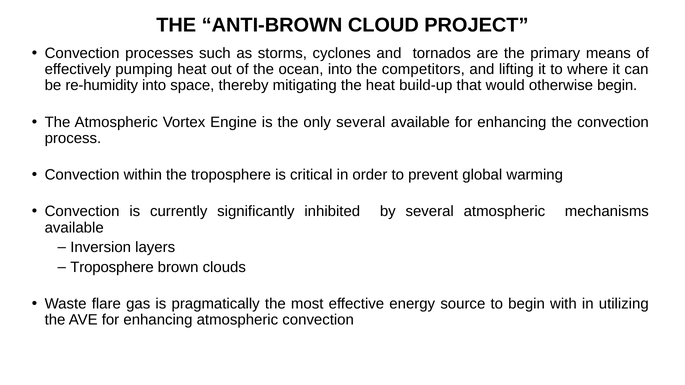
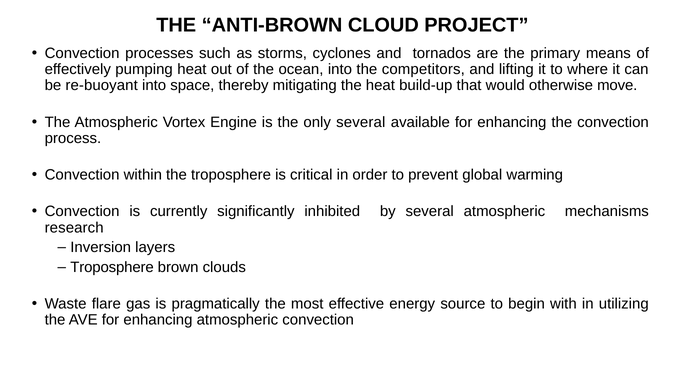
re-humidity: re-humidity -> re-buoyant
otherwise begin: begin -> move
available at (74, 228): available -> research
